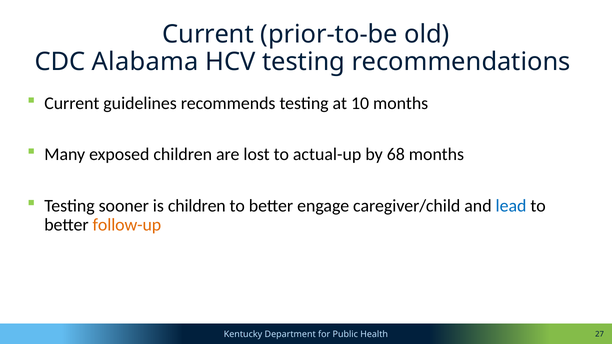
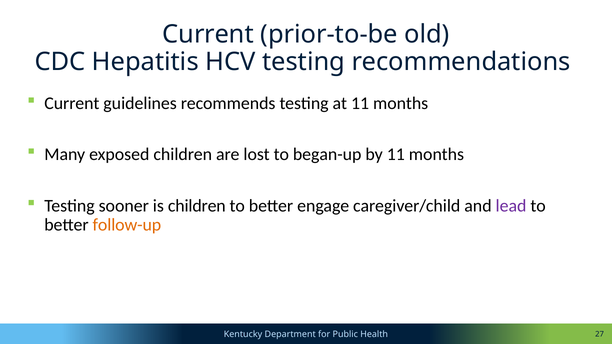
Alabama: Alabama -> Hepatitis
at 10: 10 -> 11
actual-up: actual-up -> began-up
by 68: 68 -> 11
lead colour: blue -> purple
